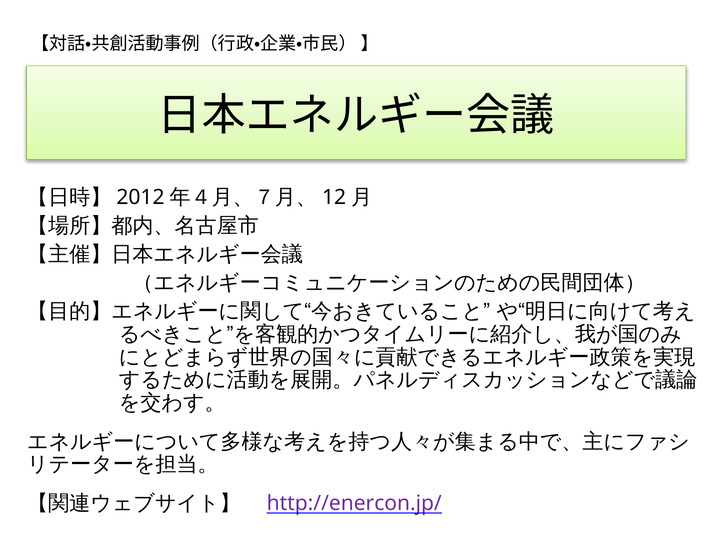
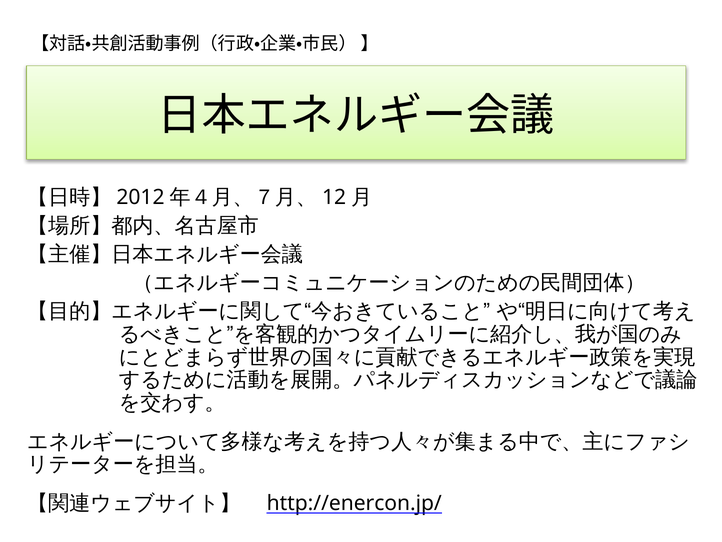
http://enercon.jp/ colour: purple -> black
